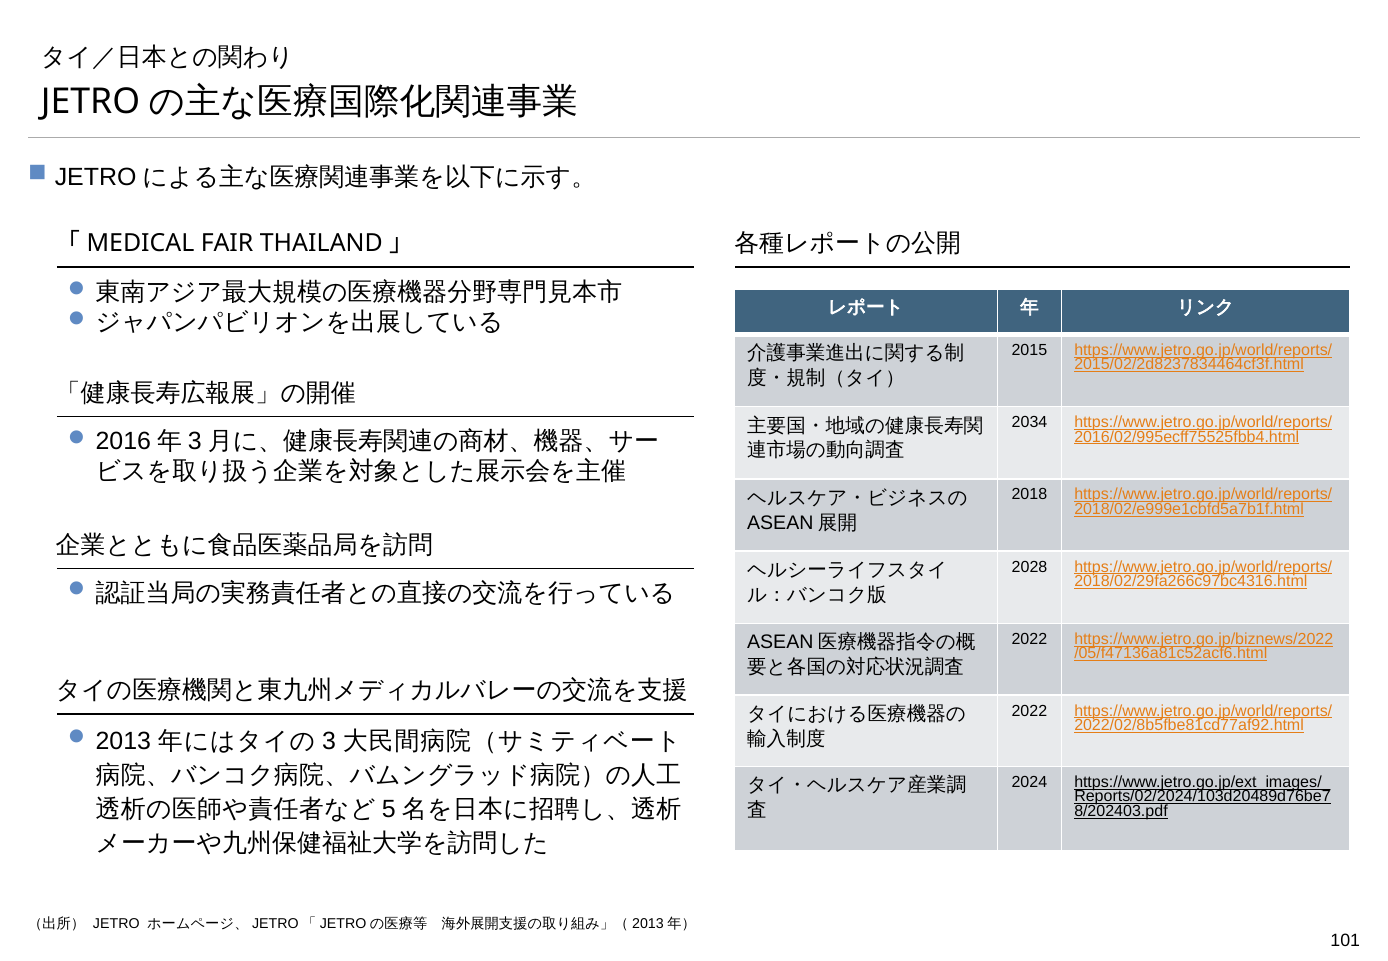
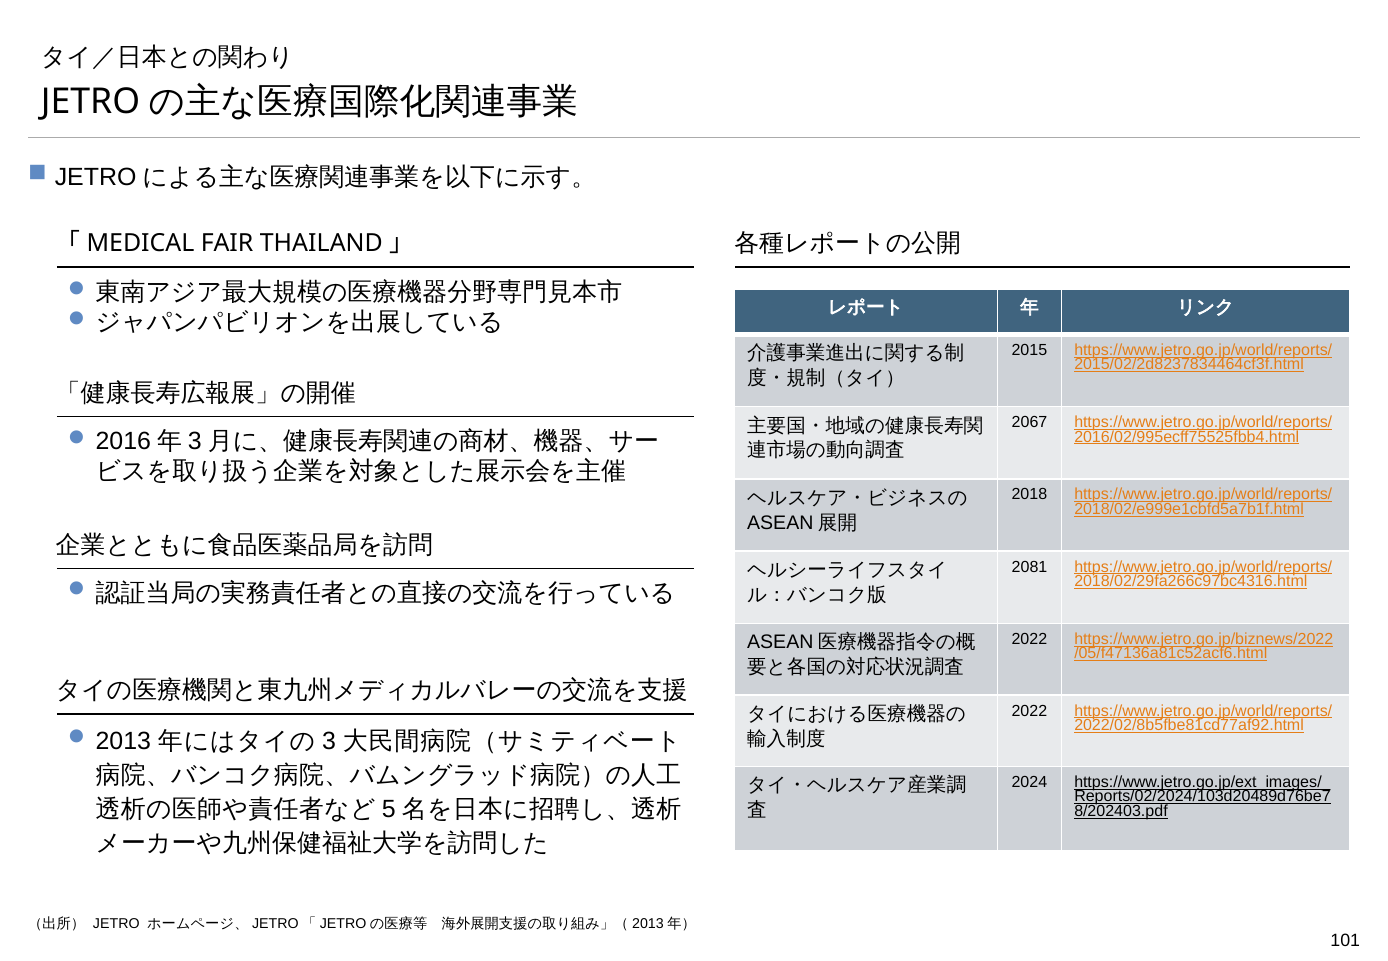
2034: 2034 -> 2067
2028: 2028 -> 2081
